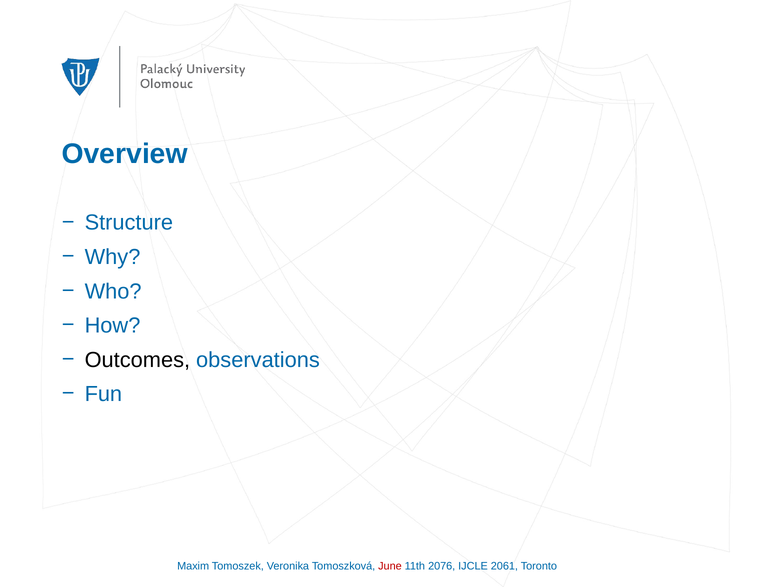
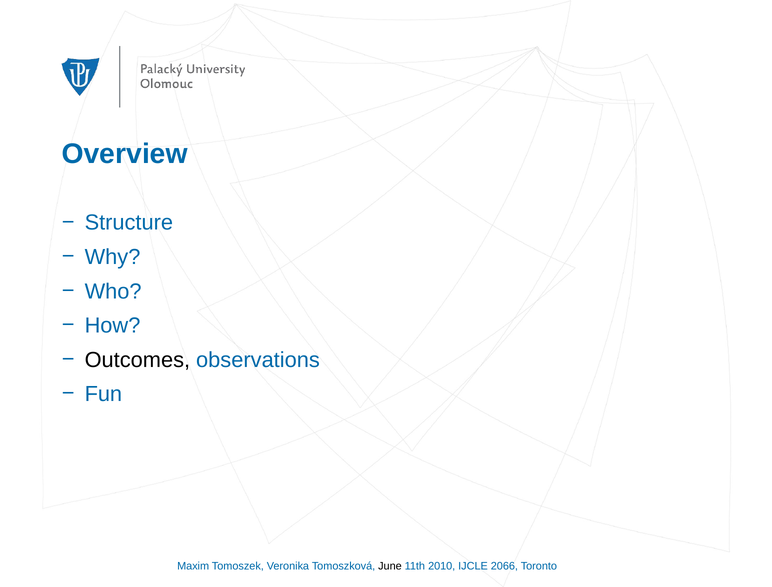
June colour: red -> black
2076: 2076 -> 2010
2061: 2061 -> 2066
